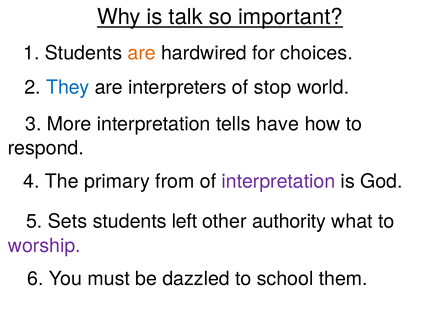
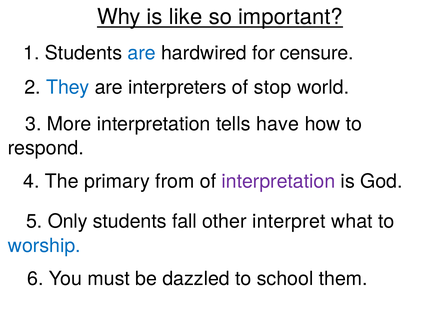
talk: talk -> like
are at (142, 53) colour: orange -> blue
choices: choices -> censure
Sets: Sets -> Only
left: left -> fall
authority: authority -> interpret
worship colour: purple -> blue
